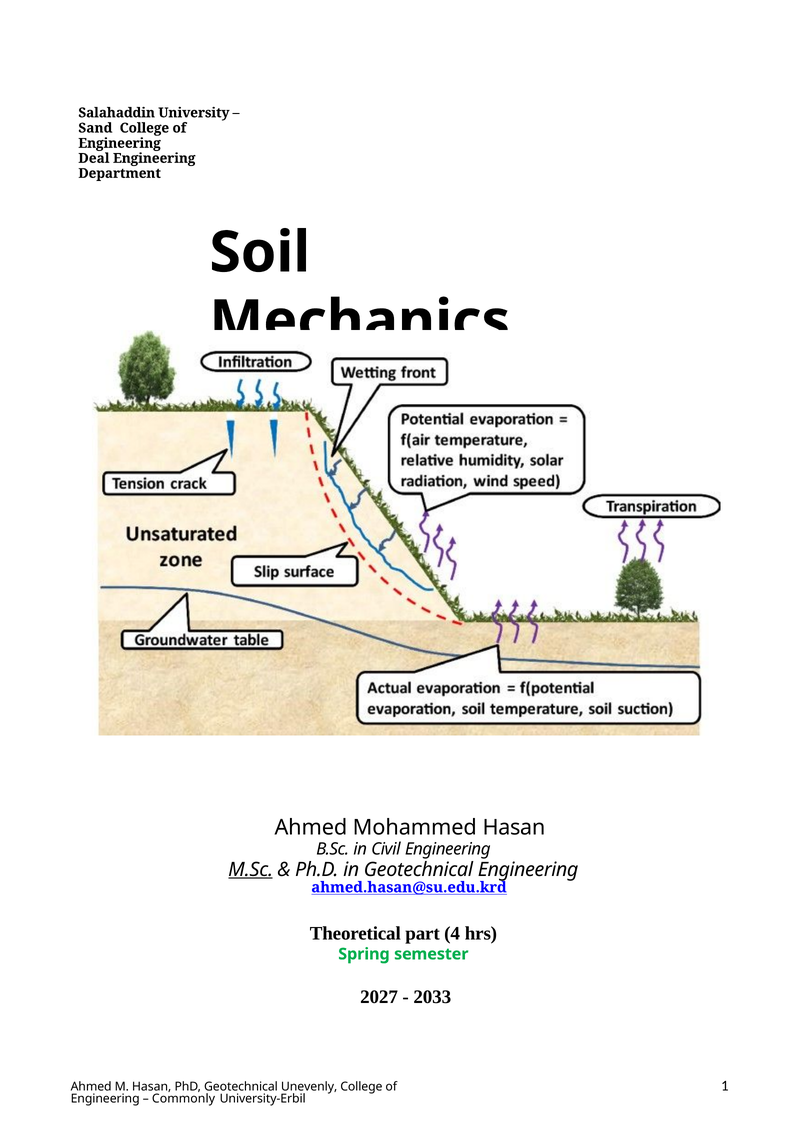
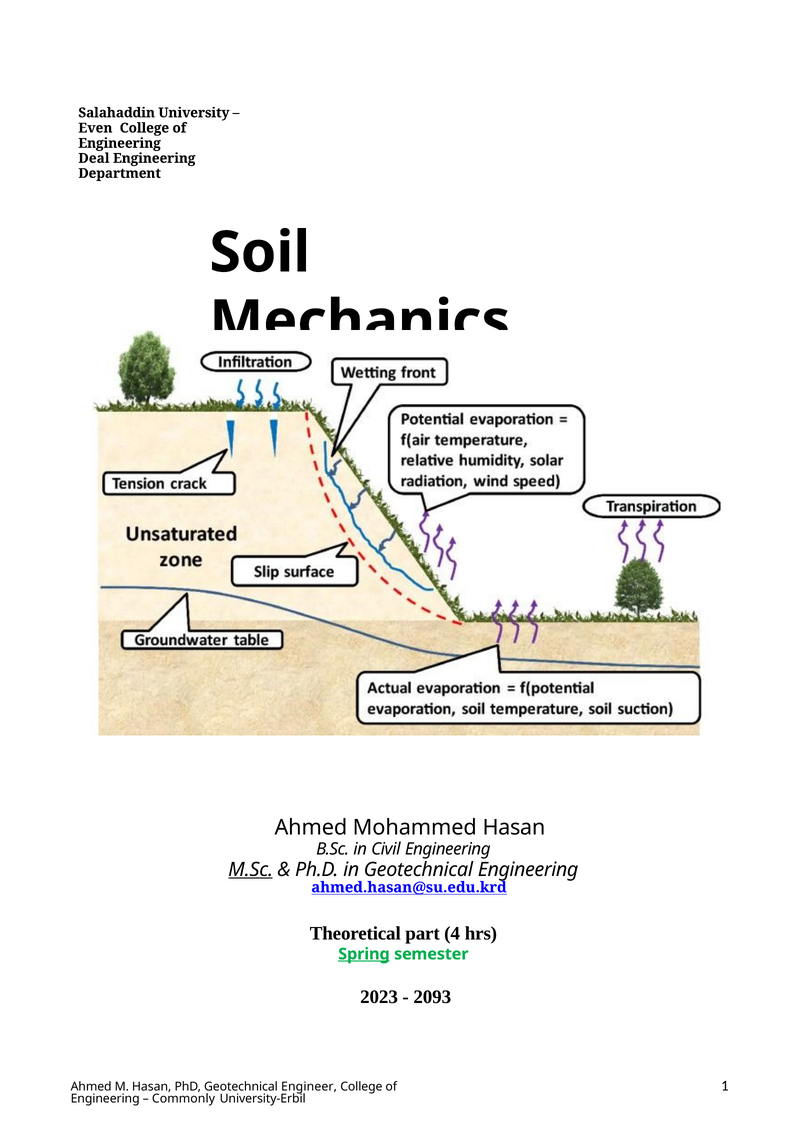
Sand: Sand -> Even
Spring underline: none -> present
2027: 2027 -> 2023
2033: 2033 -> 2093
Unevenly: Unevenly -> Engineer
